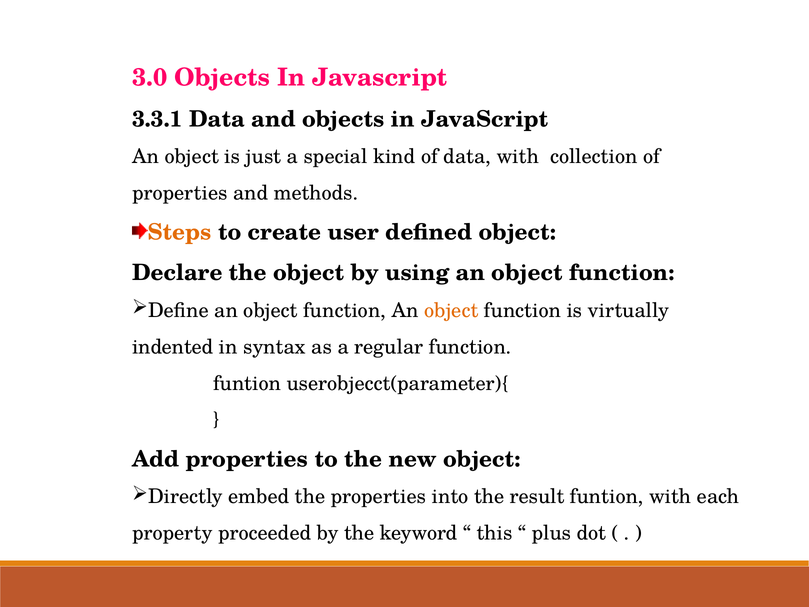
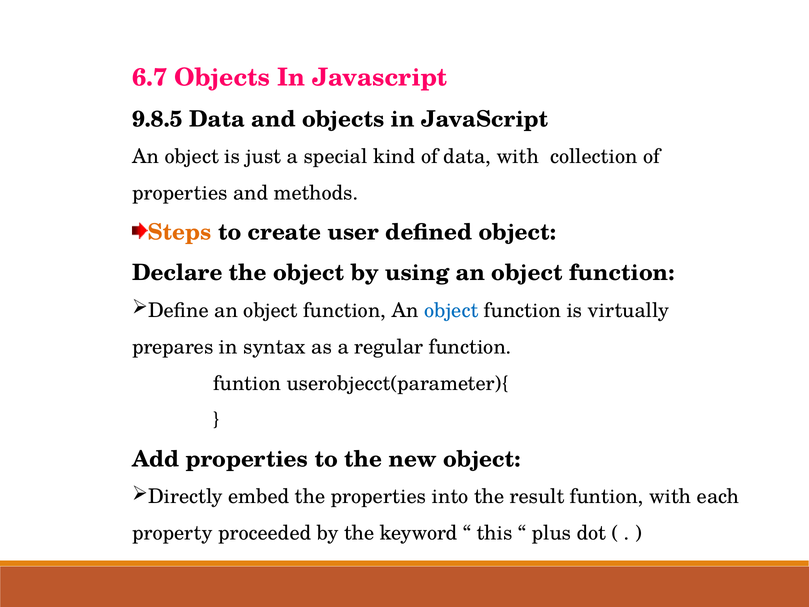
3.0: 3.0 -> 6.7
3.3.1: 3.3.1 -> 9.8.5
object at (451, 310) colour: orange -> blue
indented: indented -> prepares
